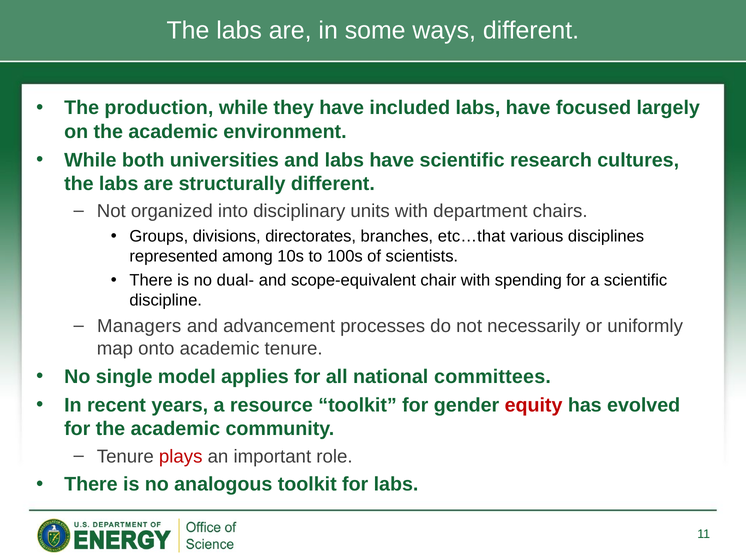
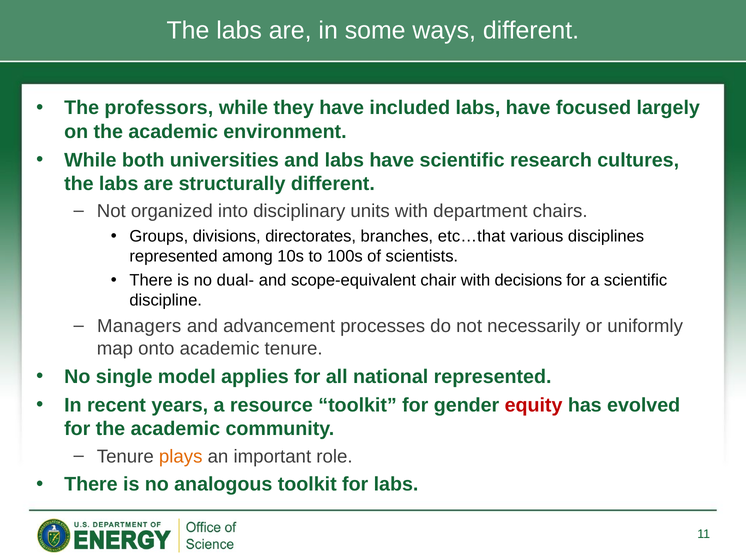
production: production -> professors
spending: spending -> decisions
national committees: committees -> represented
plays colour: red -> orange
